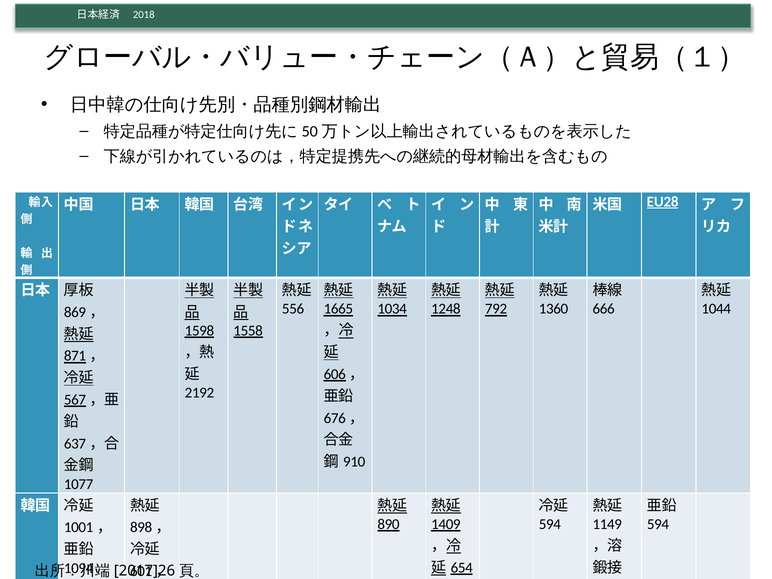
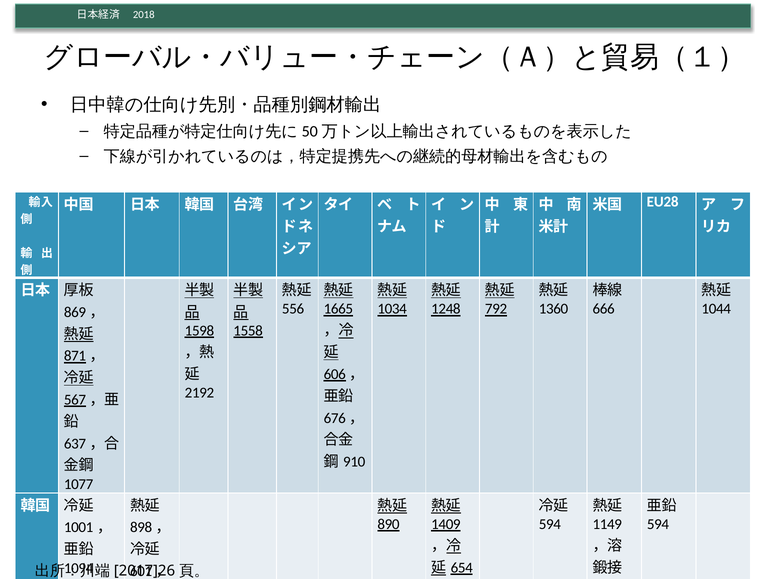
EU28 underline: present -> none
